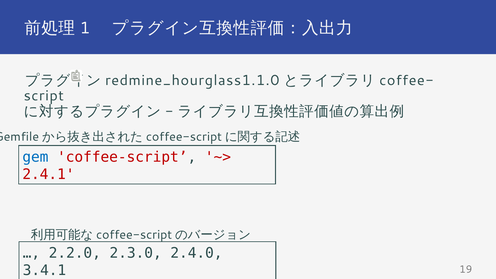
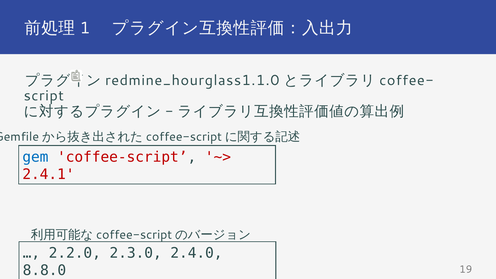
3.4.1: 3.4.1 -> 8.8.0
